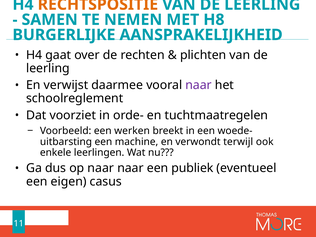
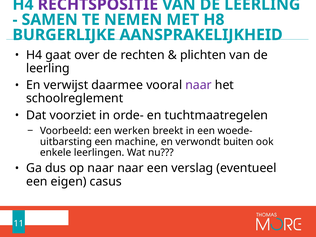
RECHTSPOSITIE colour: orange -> purple
terwijl: terwijl -> buiten
publiek: publiek -> verslag
